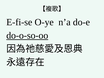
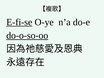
E-fi-se underline: none -> present
